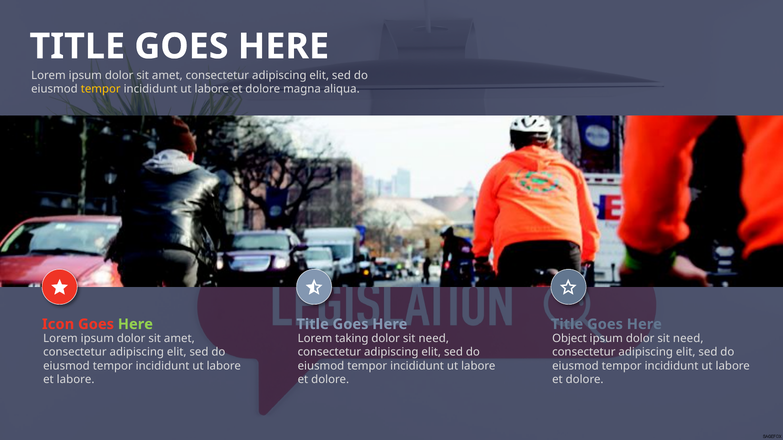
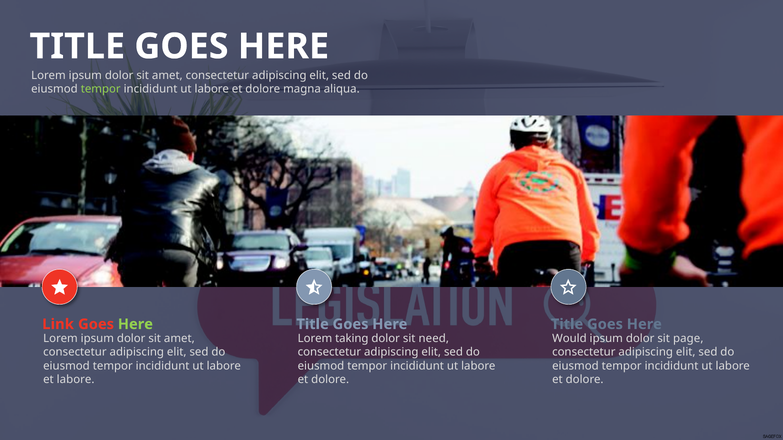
tempor at (101, 89) colour: yellow -> light green
Icon: Icon -> Link
Object: Object -> Would
ipsum dolor sit need: need -> page
